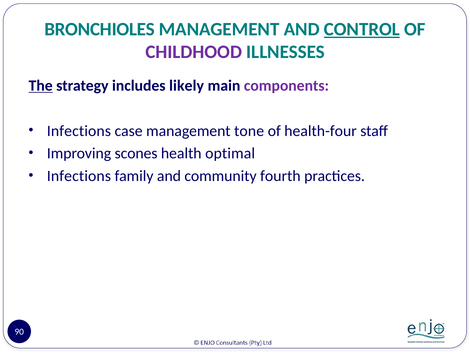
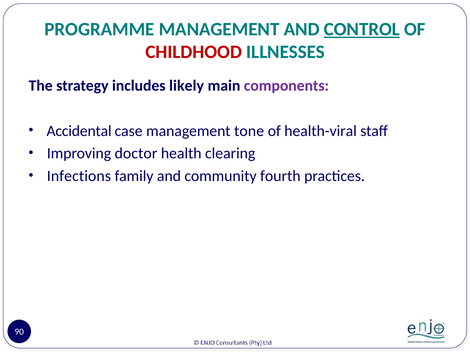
BRONCHIOLES: BRONCHIOLES -> PROGRAMME
CHILDHOOD colour: purple -> red
The underline: present -> none
Infections at (79, 131): Infections -> Accidental
health-four: health-four -> health-viral
scones: scones -> doctor
optimal: optimal -> clearing
